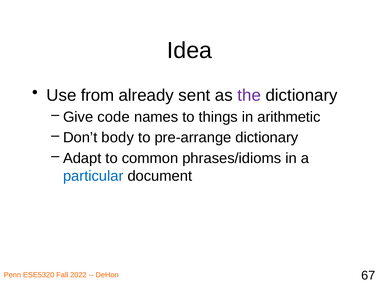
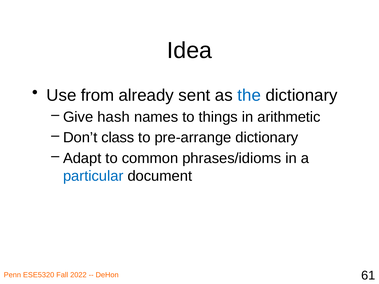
the colour: purple -> blue
code: code -> hash
body: body -> class
67: 67 -> 61
